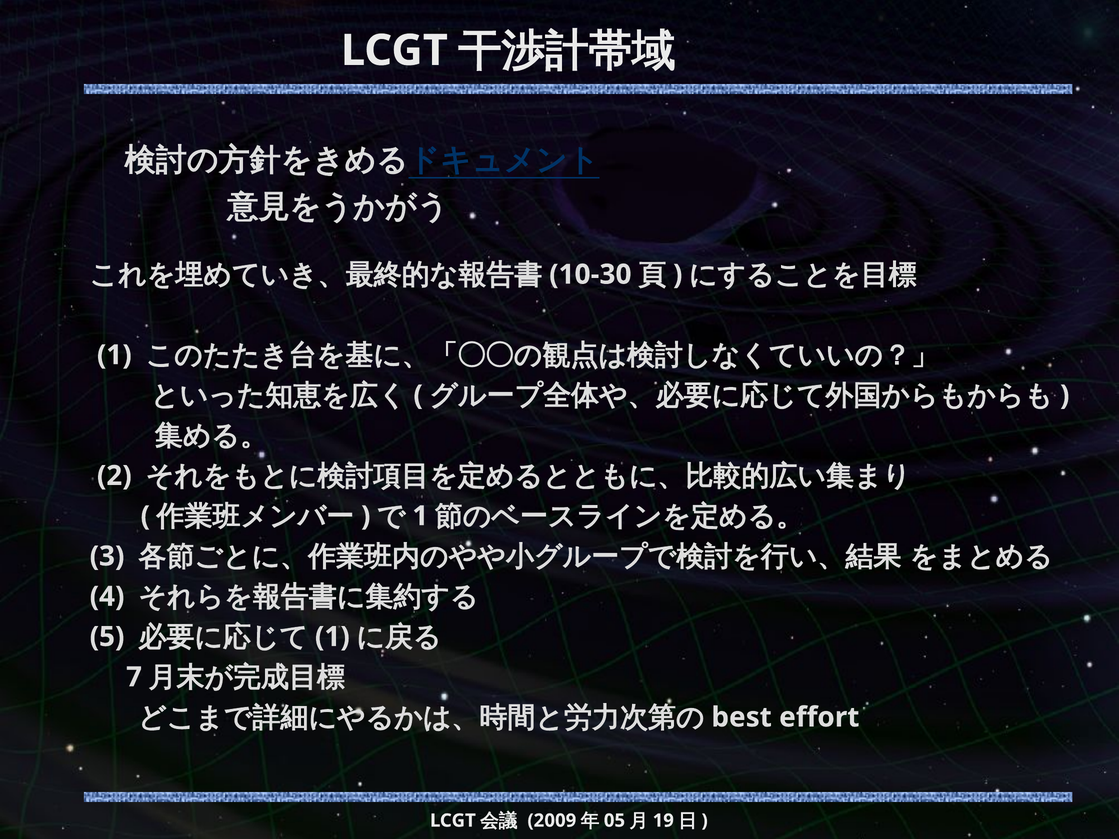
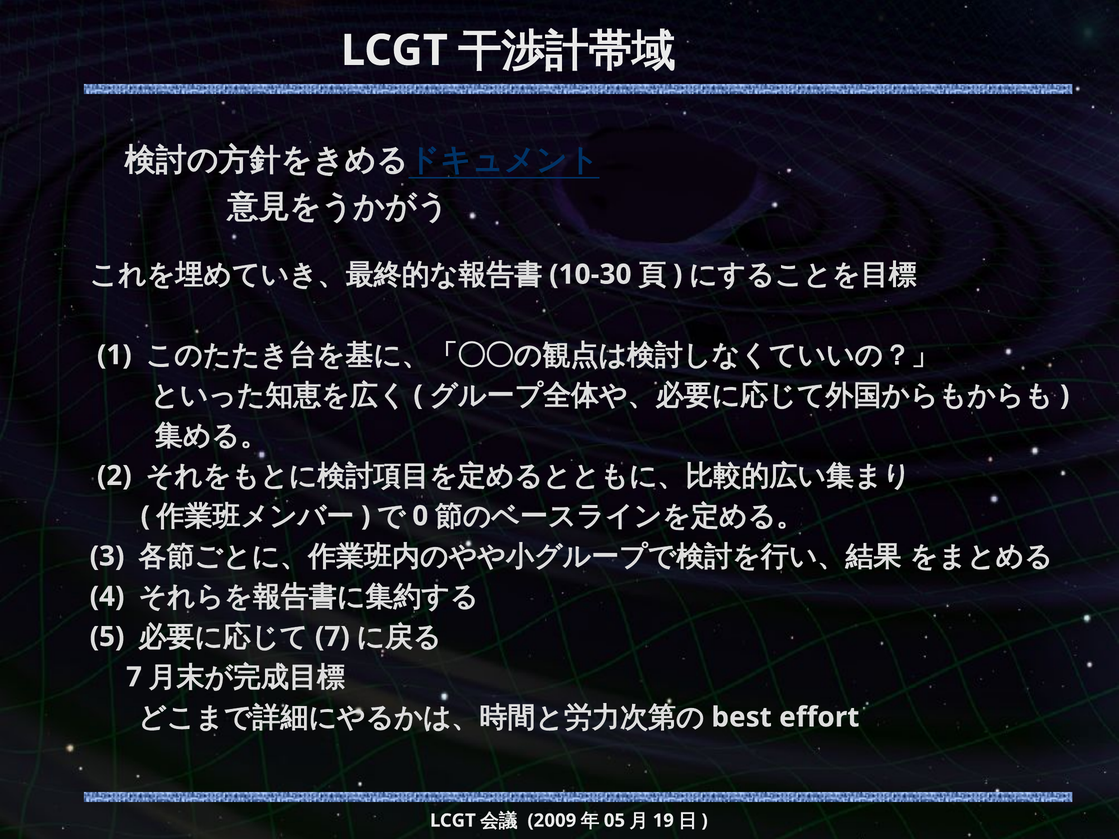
1 at (420, 516): 1 -> 0
1 at (332, 637): 1 -> 7
